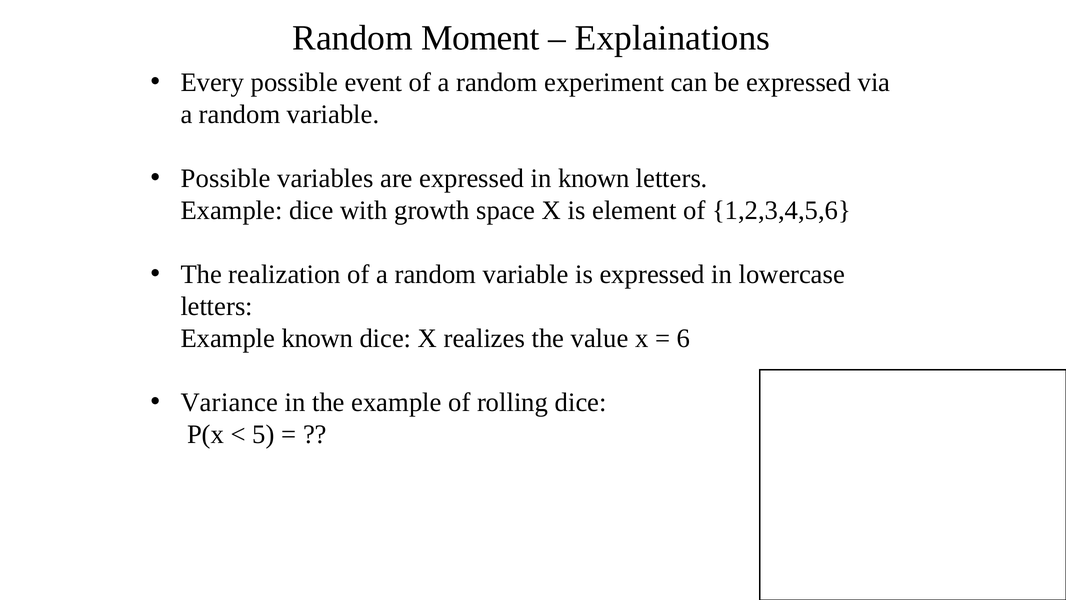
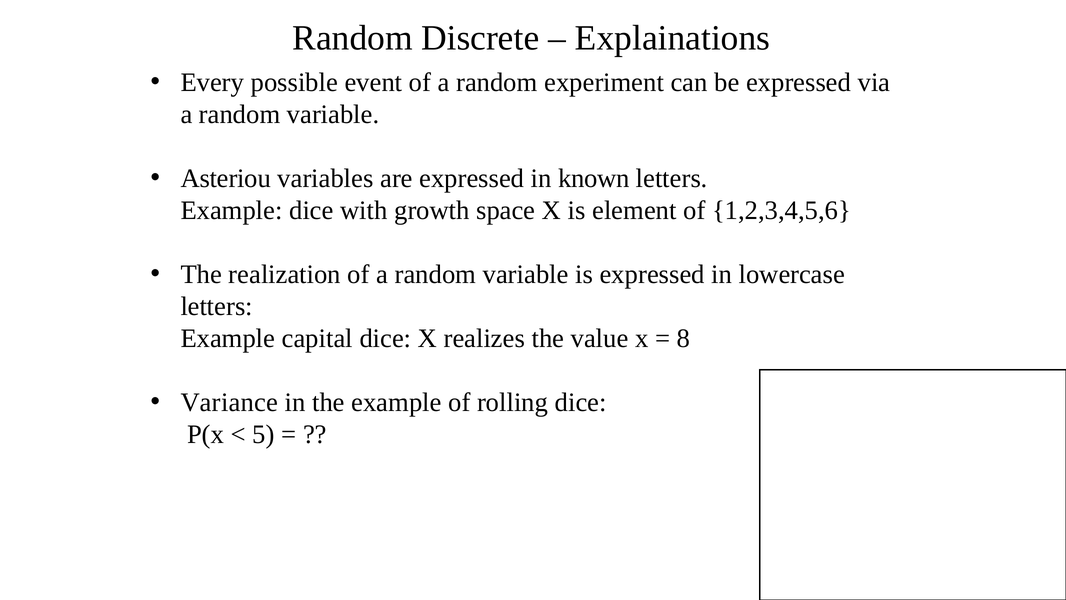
Moment: Moment -> Discrete
Possible at (226, 178): Possible -> Asteriou
Example known: known -> capital
6: 6 -> 8
